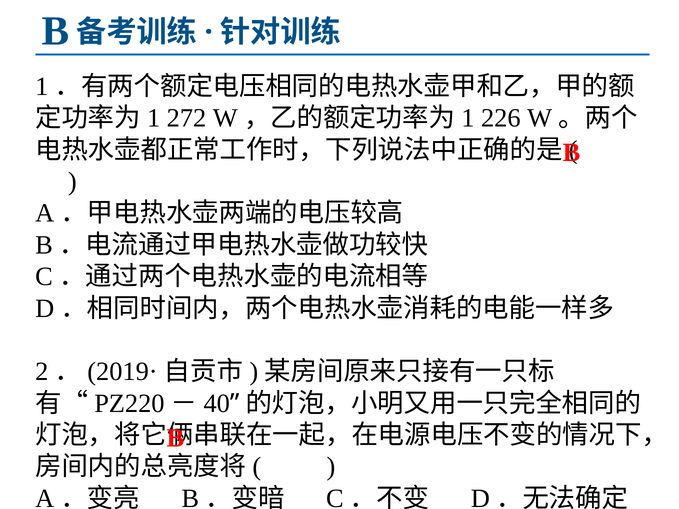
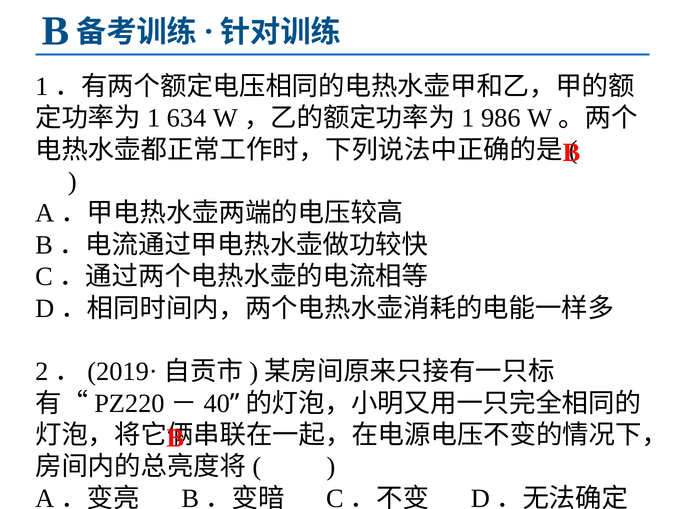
272: 272 -> 634
226: 226 -> 986
